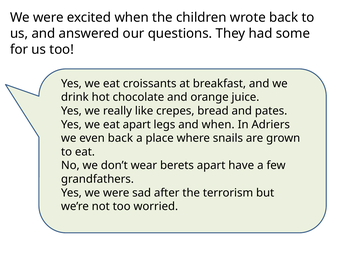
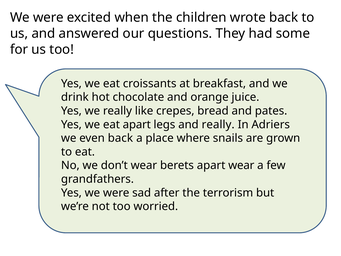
and when: when -> really
apart have: have -> wear
